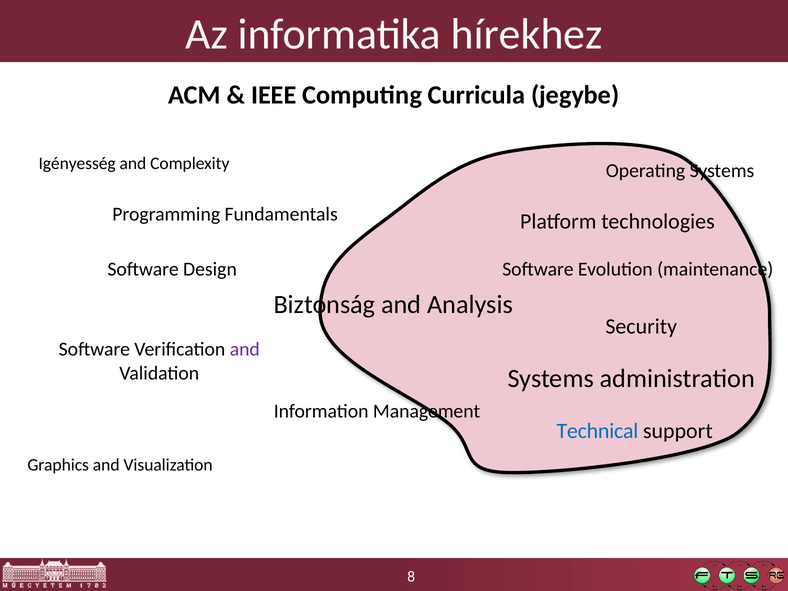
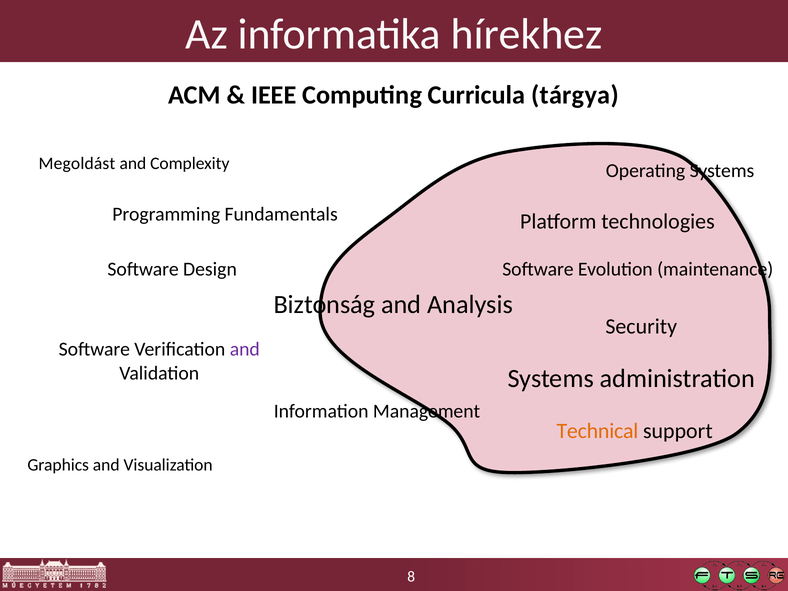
jegybe: jegybe -> tárgya
Igényesség: Igényesség -> Megoldást
Technical colour: blue -> orange
